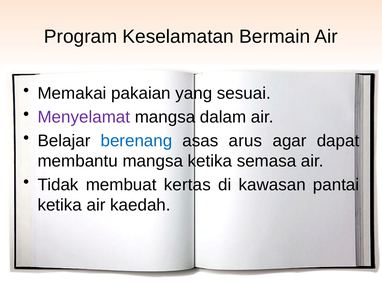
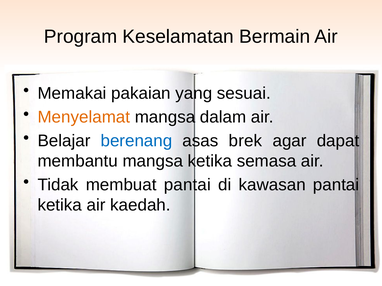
Menyelamat colour: purple -> orange
arus: arus -> brek
membuat kertas: kertas -> pantai
